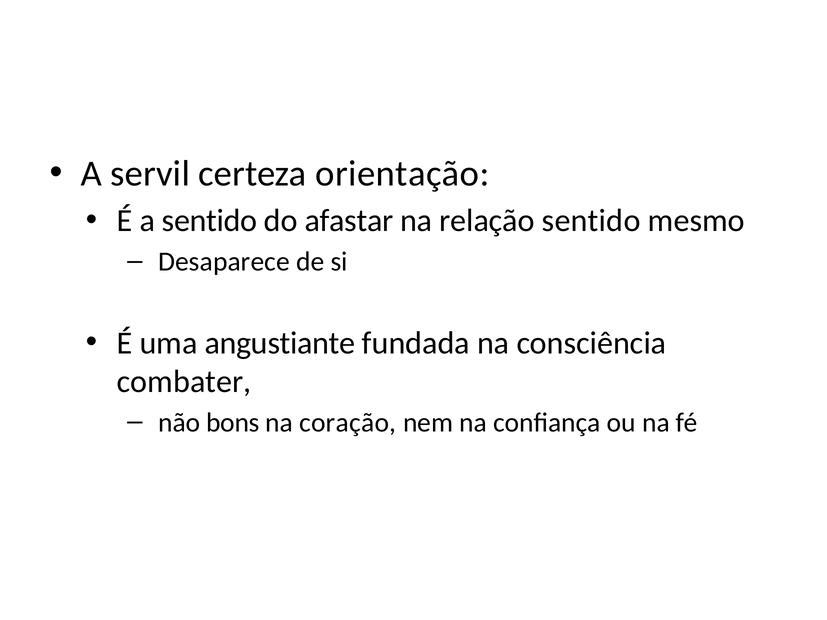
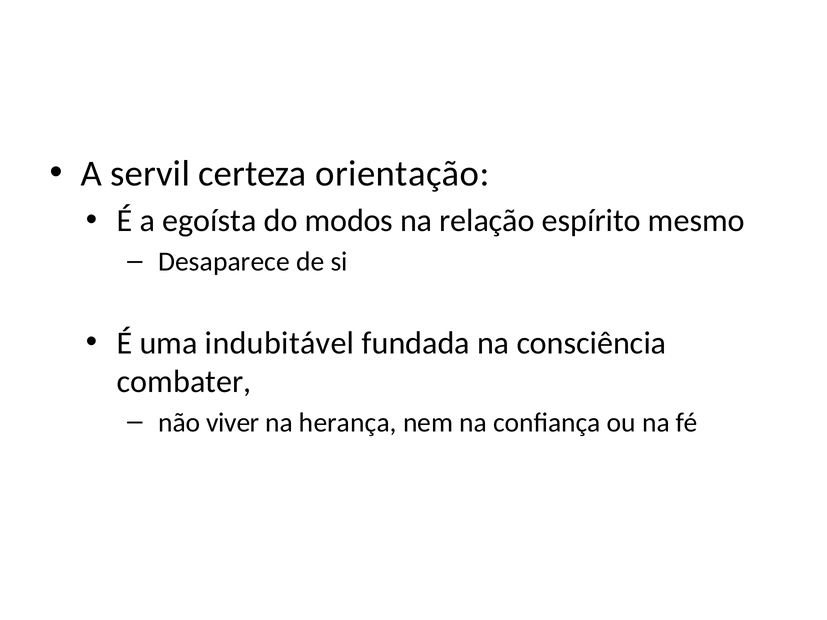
a sentido: sentido -> egoísta
afastar: afastar -> modos
relação sentido: sentido -> espírito
angustiante: angustiante -> indubitável
bons: bons -> viver
coração: coração -> herança
